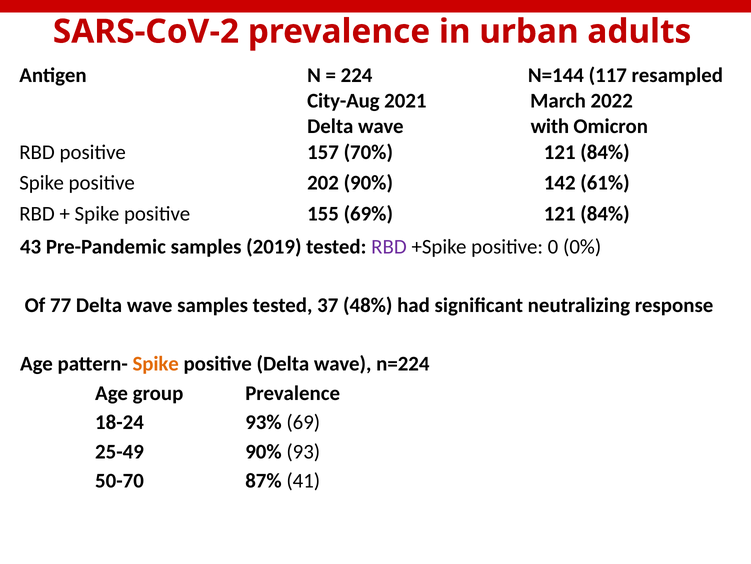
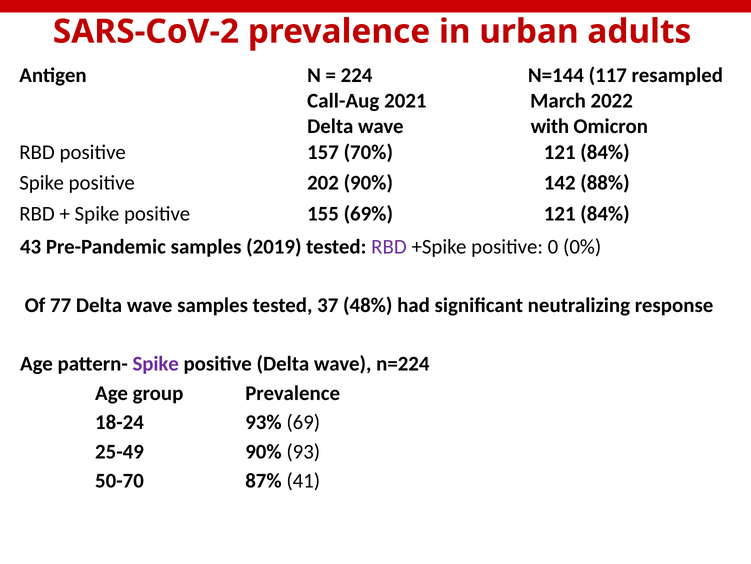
City-Aug: City-Aug -> Call-Aug
61%: 61% -> 88%
Spike at (156, 364) colour: orange -> purple
